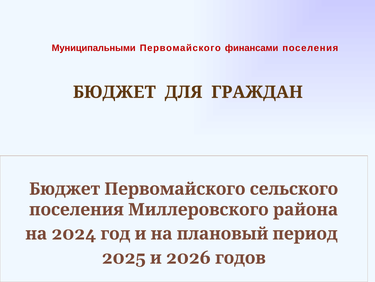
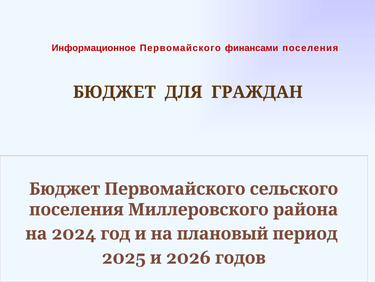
Муниципальными: Муниципальными -> Информационное
